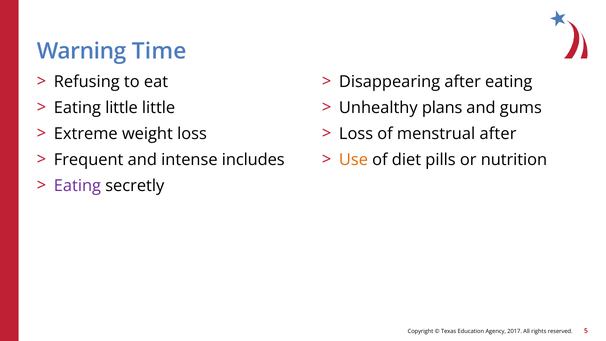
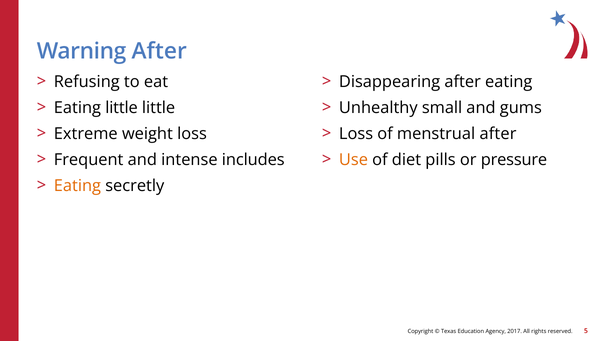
Warning Time: Time -> After
plans: plans -> small
nutrition: nutrition -> pressure
Eating at (77, 186) colour: purple -> orange
